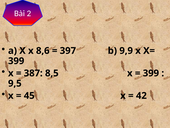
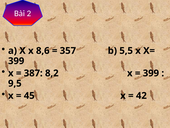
397: 397 -> 357
9,9: 9,9 -> 5,5
8,5: 8,5 -> 8,2
